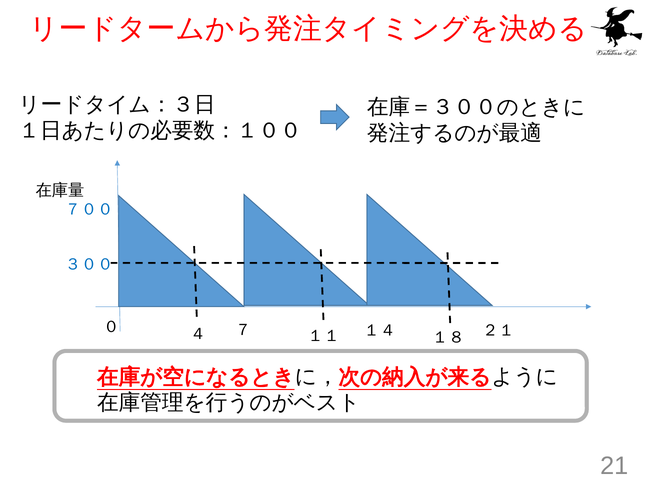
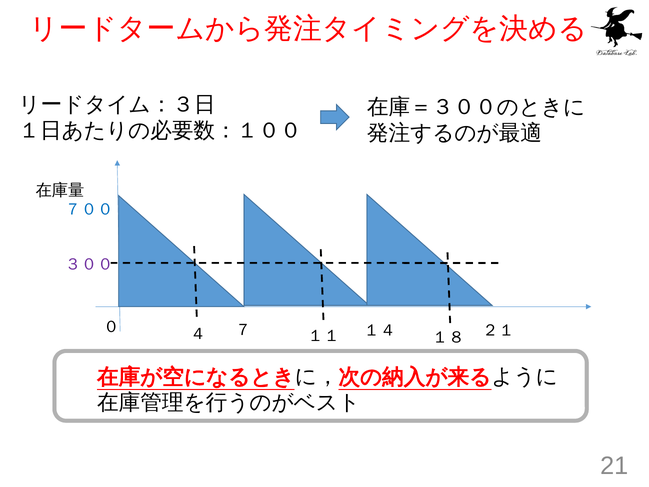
３００ colour: blue -> purple
